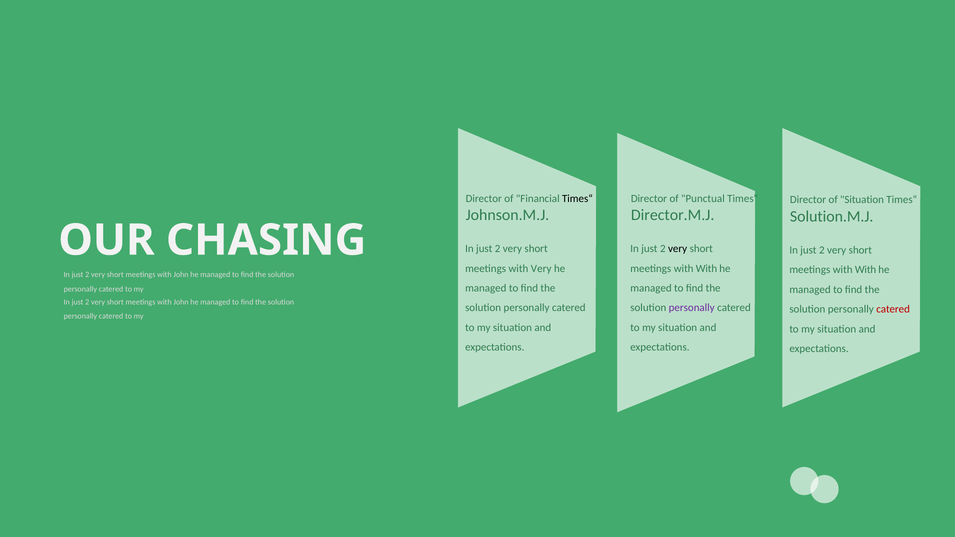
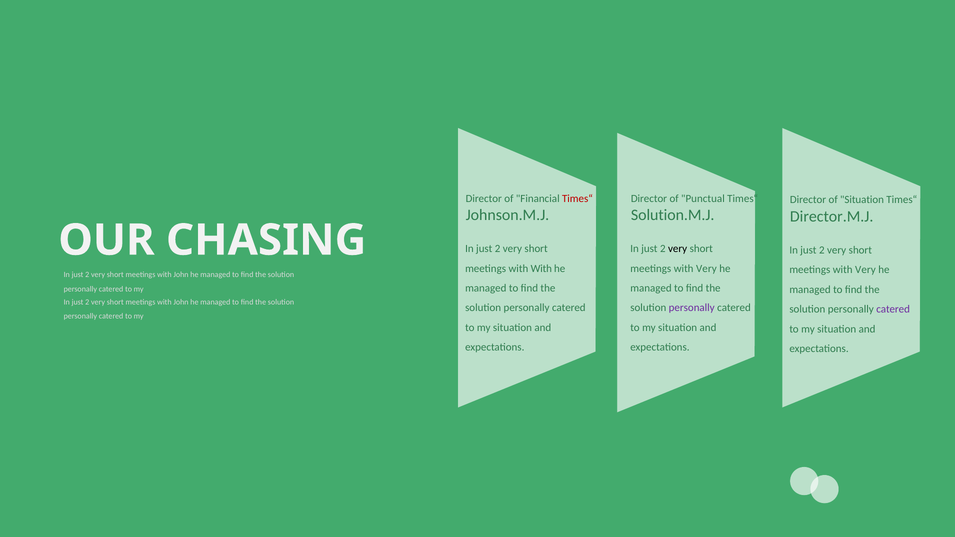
Times“ at (577, 199) colour: black -> red
Director.M.J: Director.M.J -> Solution.M.J
Solution.M.J: Solution.M.J -> Director.M.J
with Very: Very -> With
With at (706, 269): With -> Very
With at (866, 270): With -> Very
catered at (893, 309) colour: red -> purple
